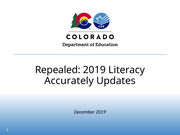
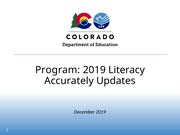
Repealed: Repealed -> Program
